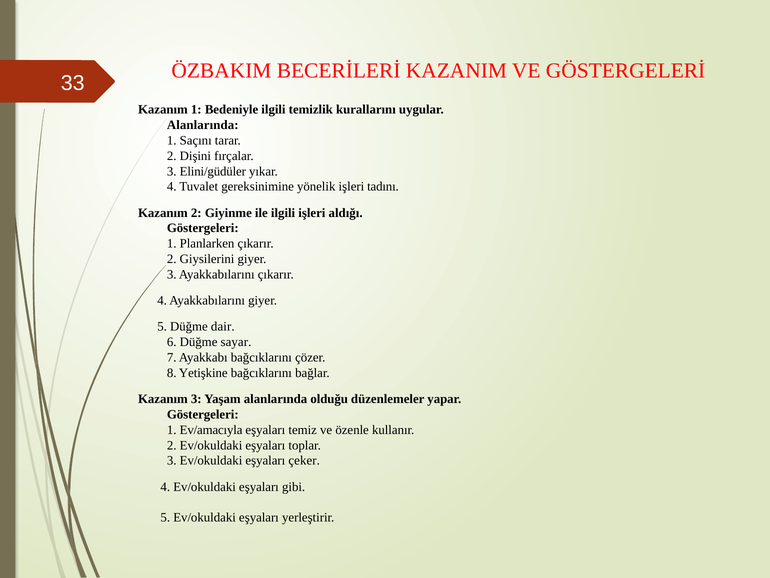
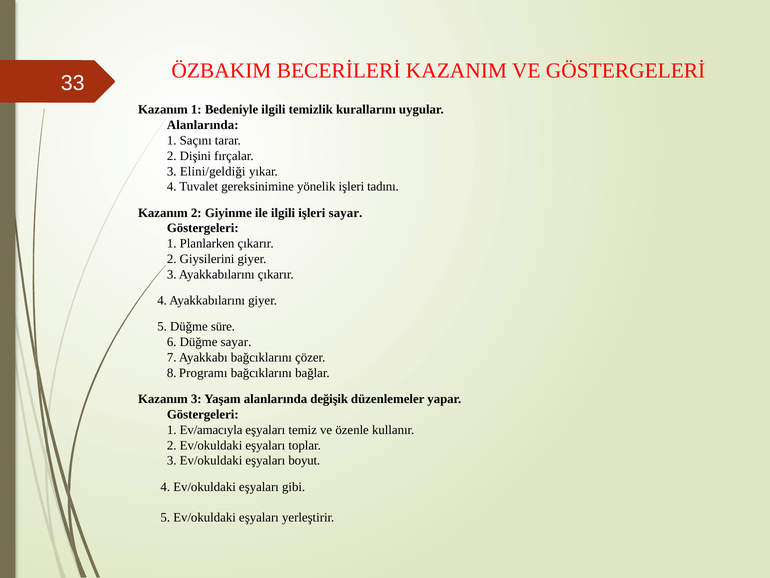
Elini/güdüler: Elini/güdüler -> Elini/geldiği
işleri aldığı: aldığı -> sayar
dair: dair -> süre
Yetişkine: Yetişkine -> Programı
olduğu: olduğu -> değişik
çeker: çeker -> boyut
